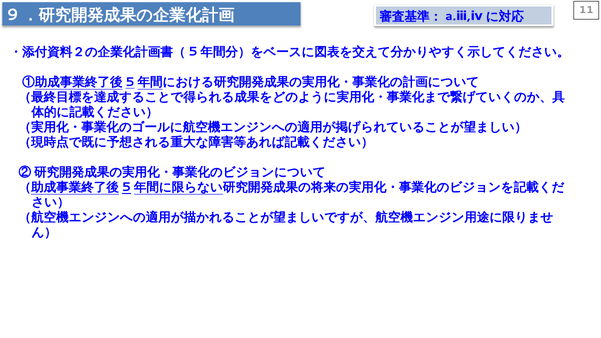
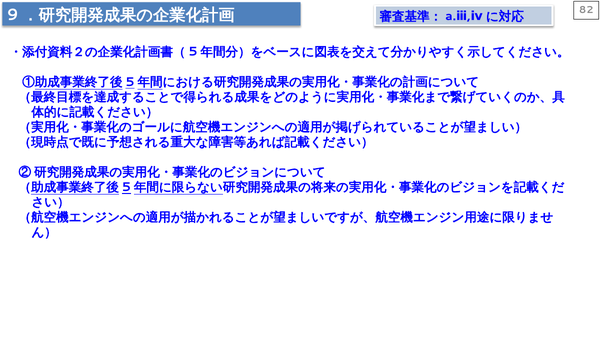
11: 11 -> 82
